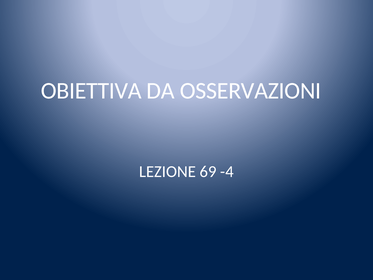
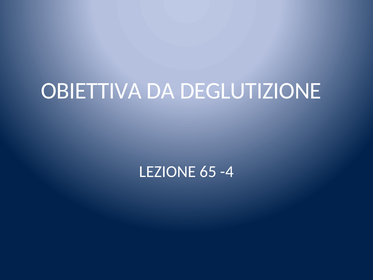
OSSERVAZIONI: OSSERVAZIONI -> DEGLUTIZIONE
69: 69 -> 65
